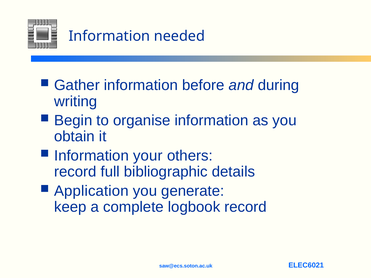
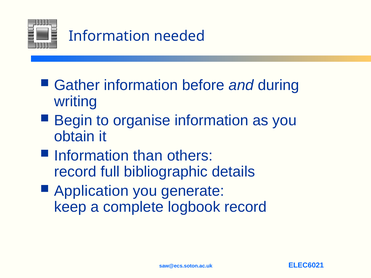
your: your -> than
